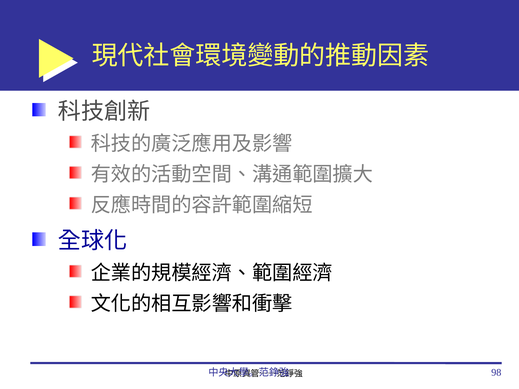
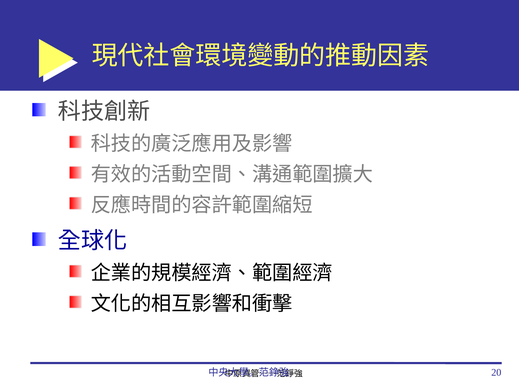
98: 98 -> 20
